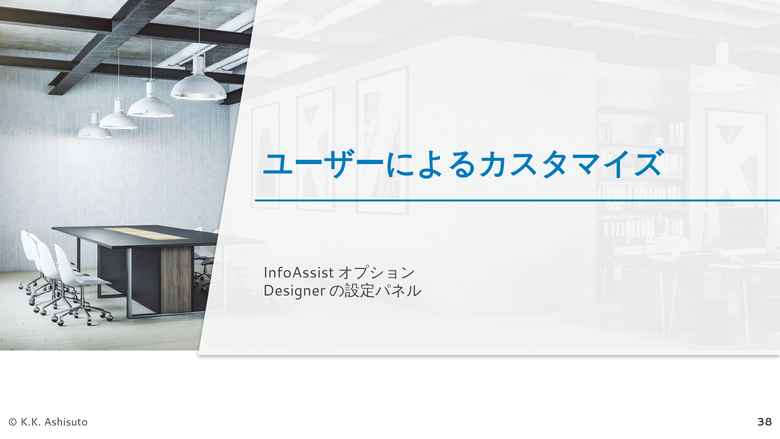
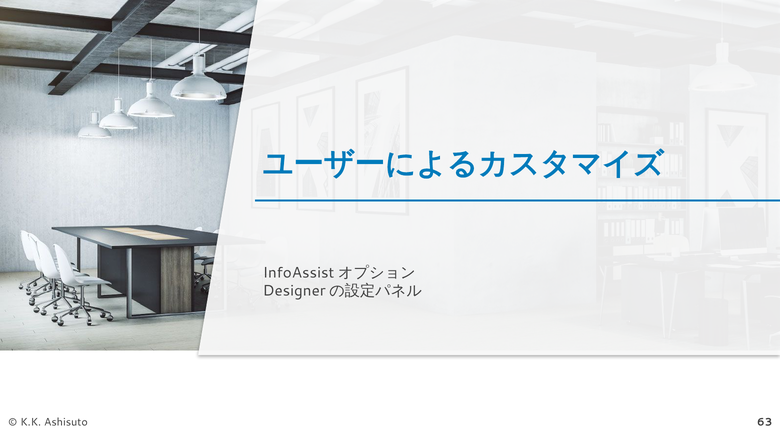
38: 38 -> 63
